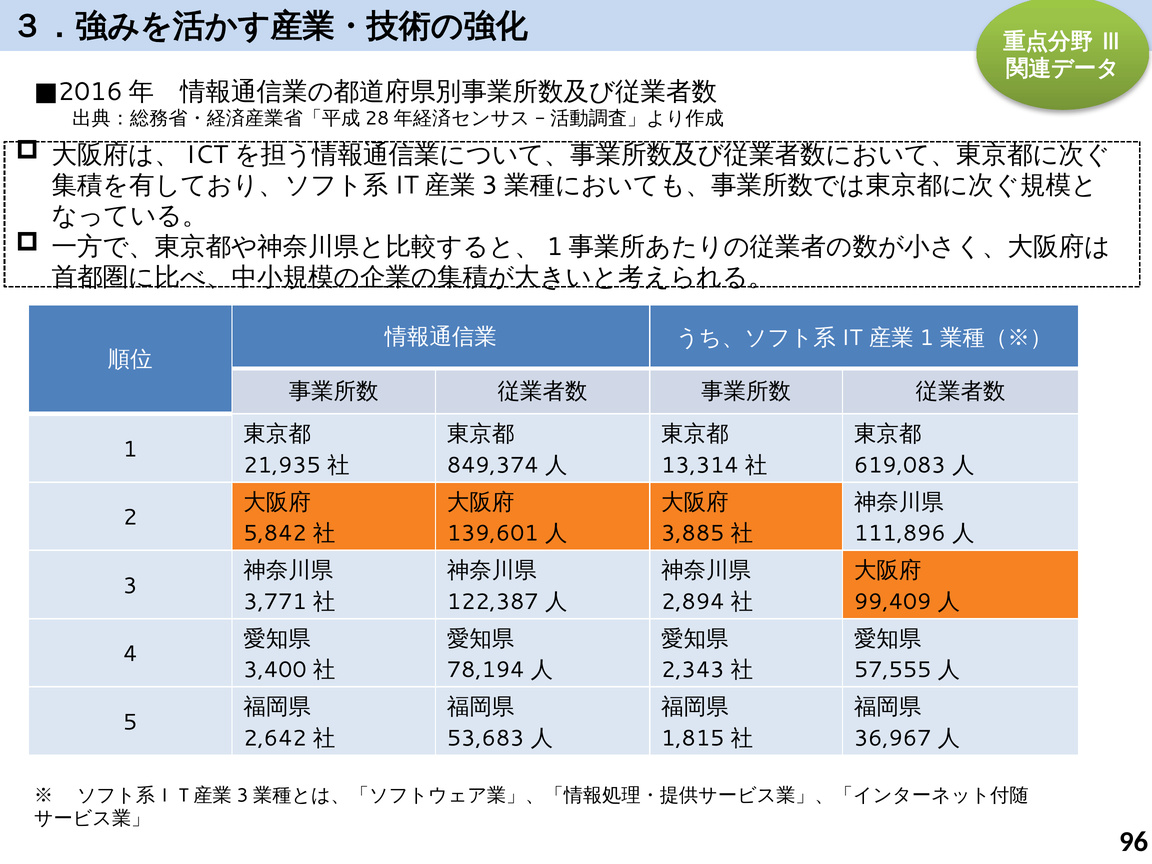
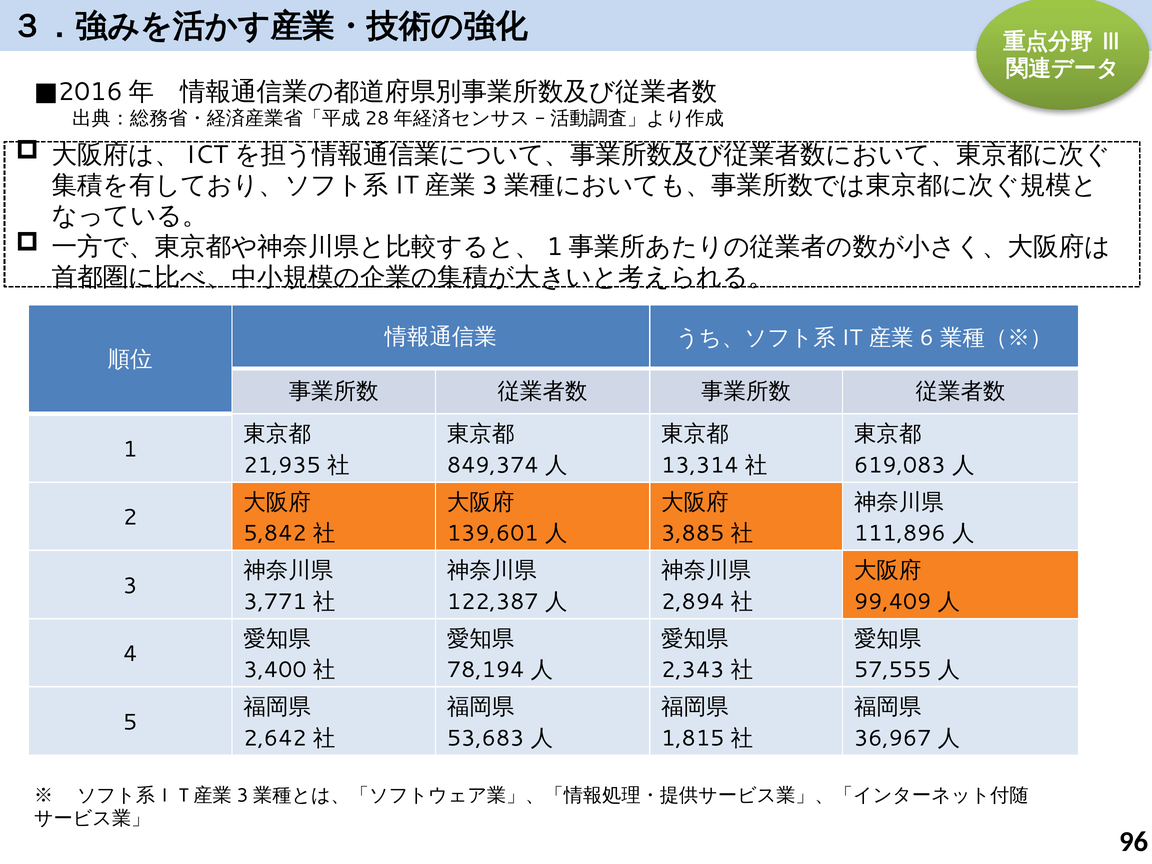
1 at (927, 338): 1 -> 6
